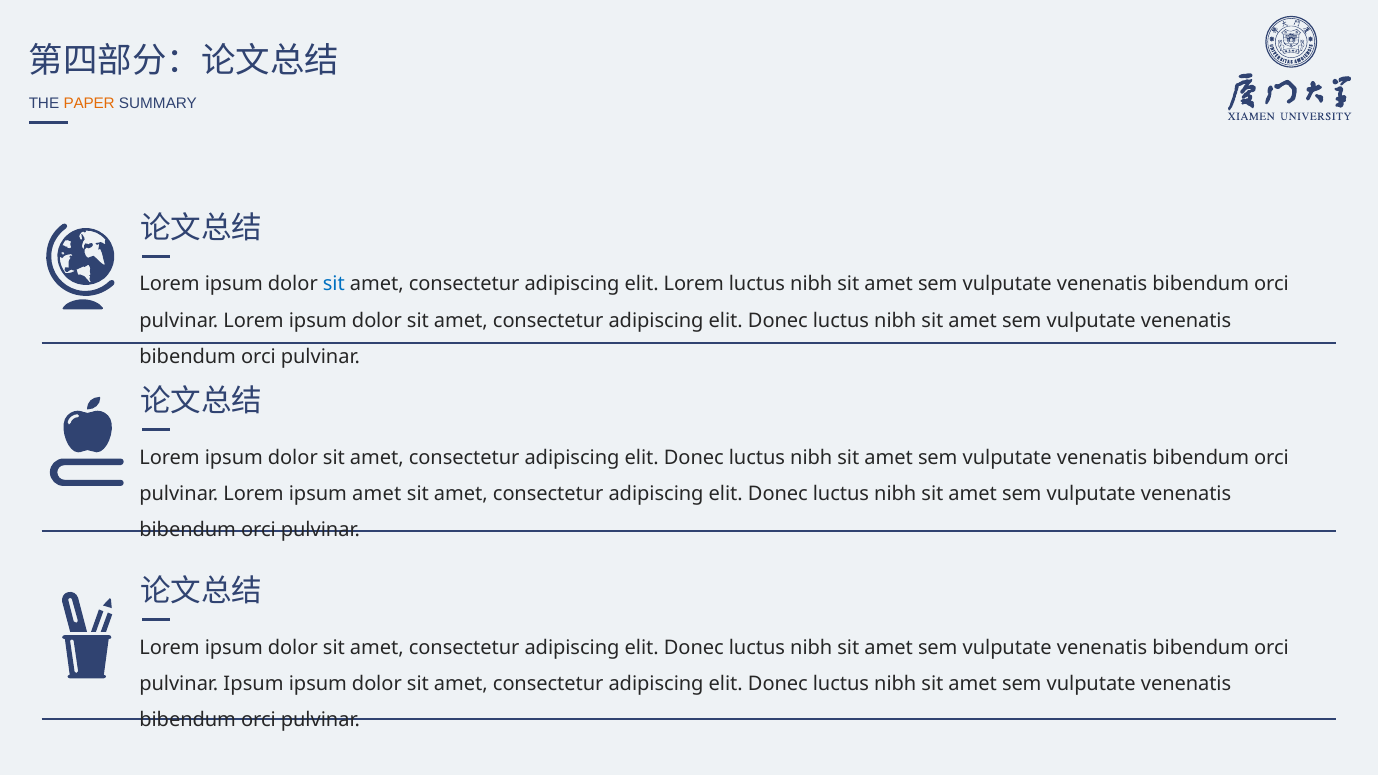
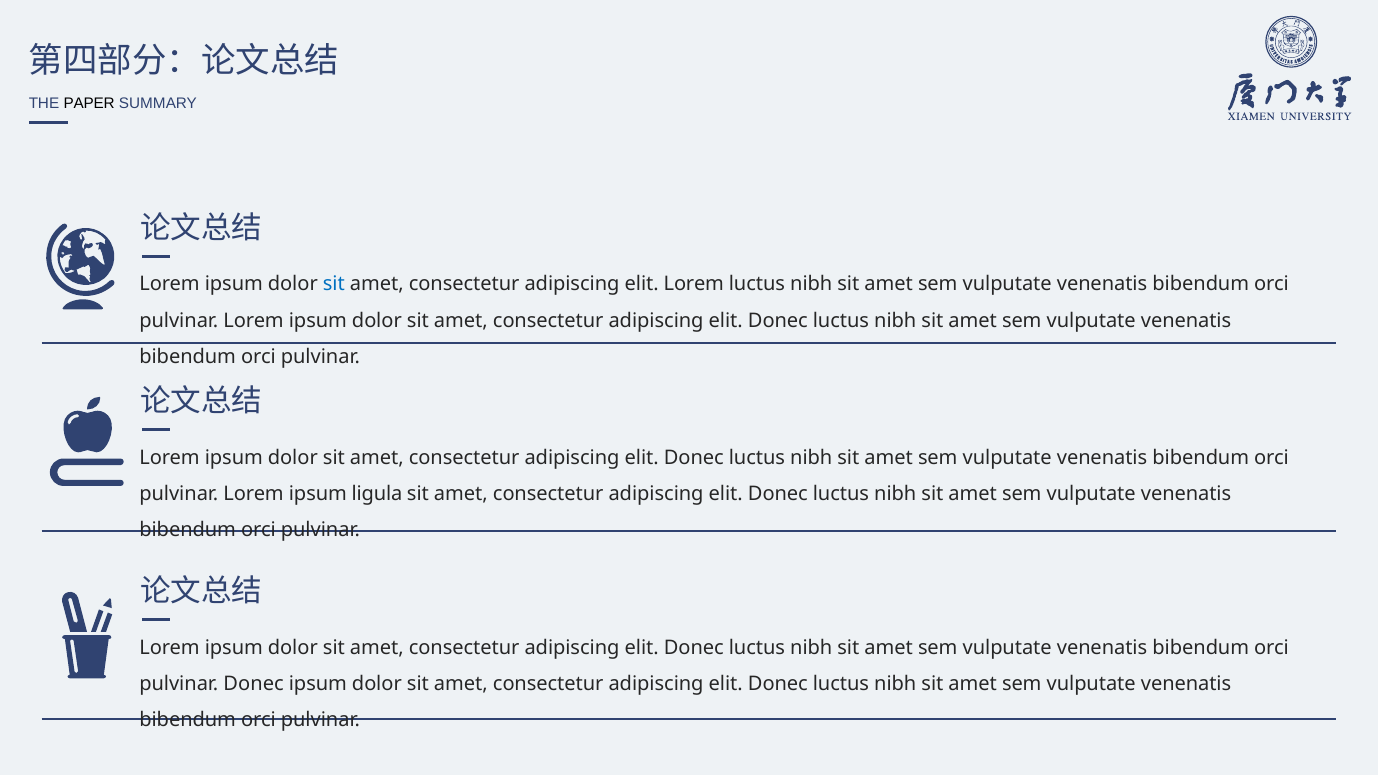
PAPER colour: orange -> black
ipsum amet: amet -> ligula
pulvinar Ipsum: Ipsum -> Donec
